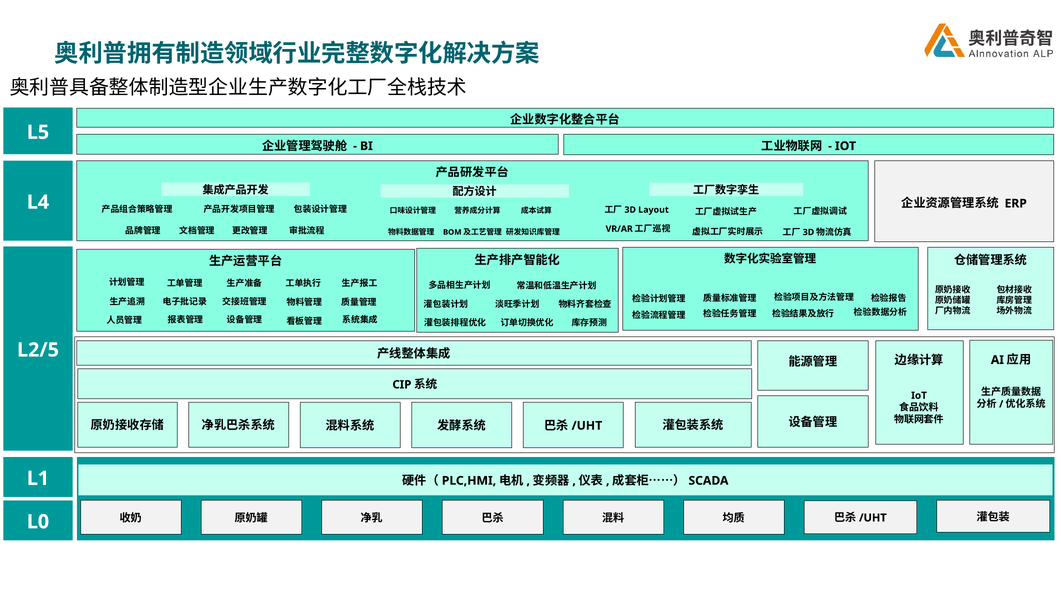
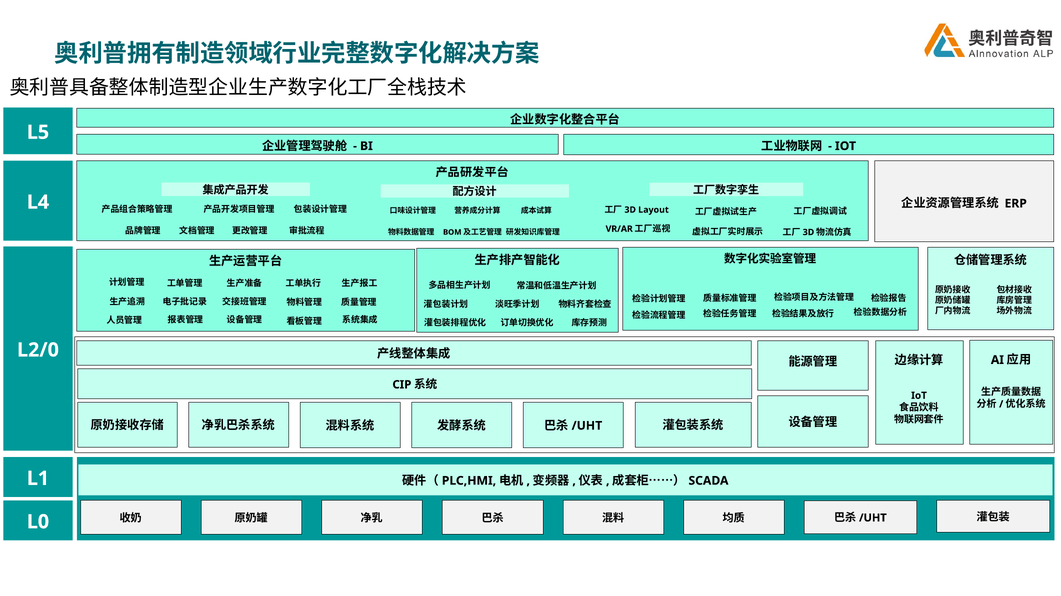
L2/5: L2/5 -> L2/0
